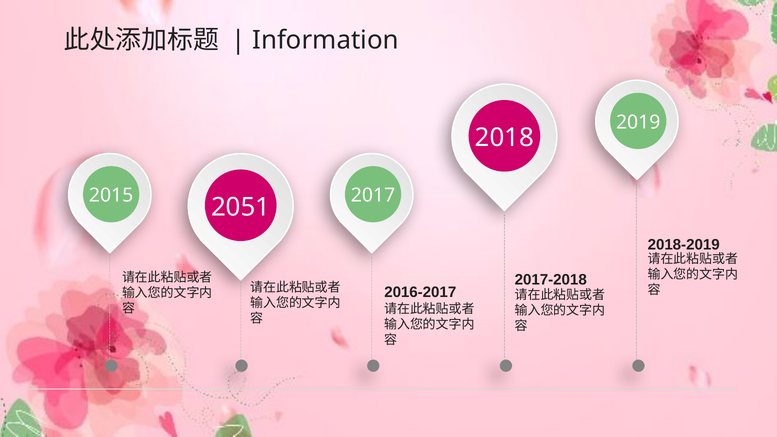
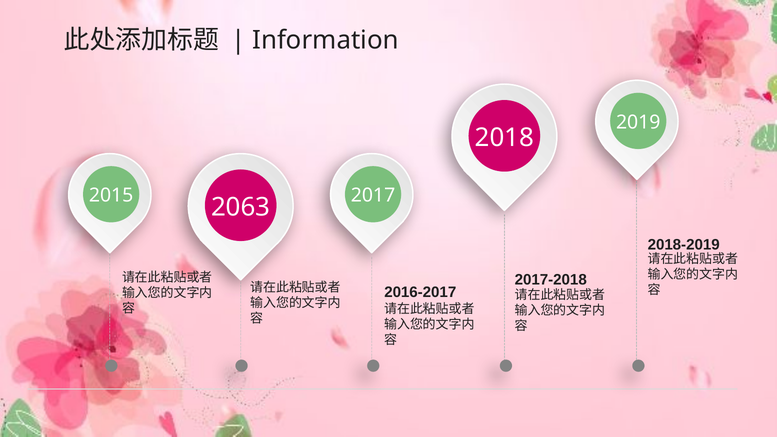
2051: 2051 -> 2063
